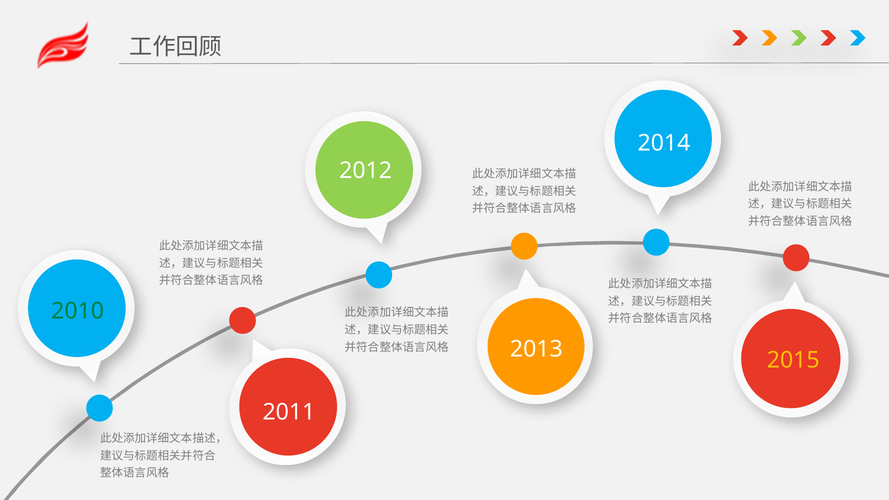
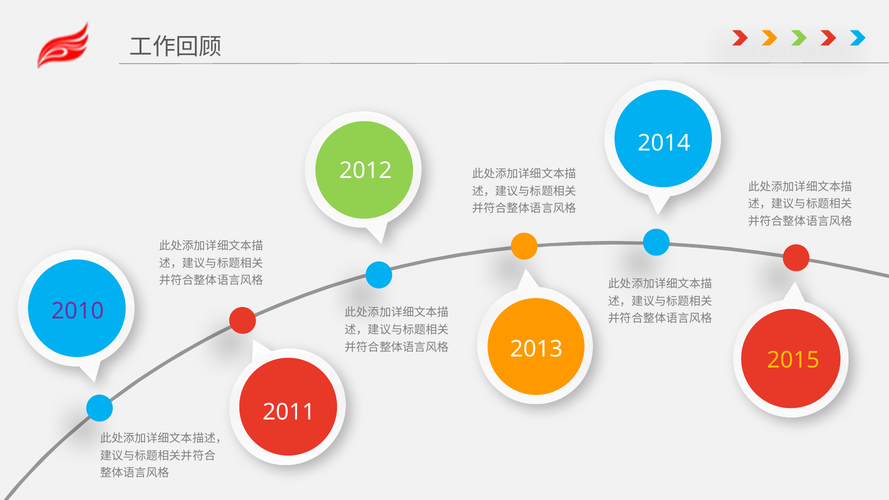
2010 colour: green -> purple
